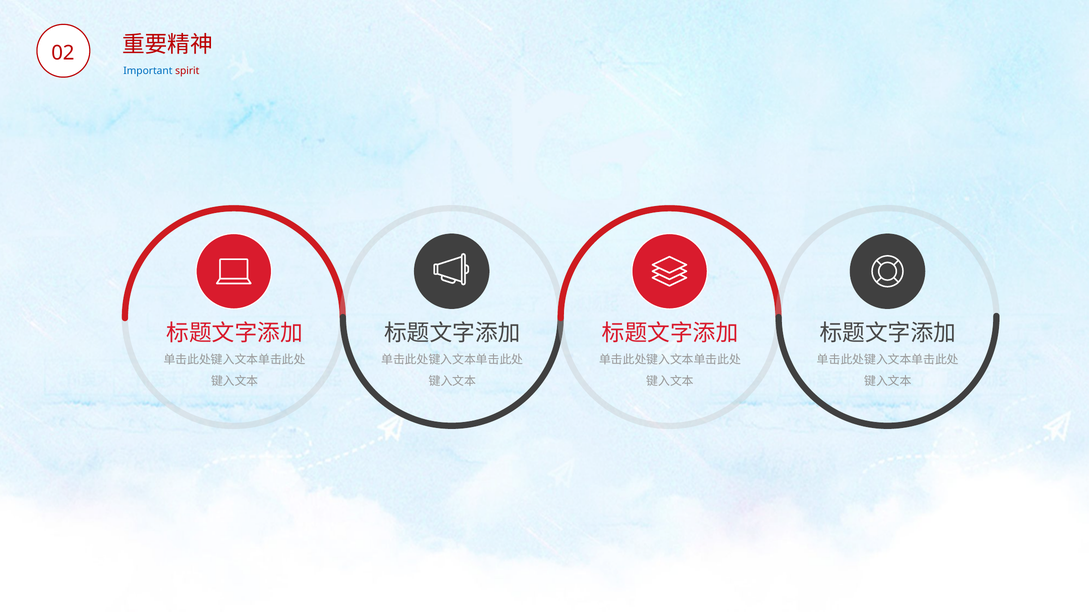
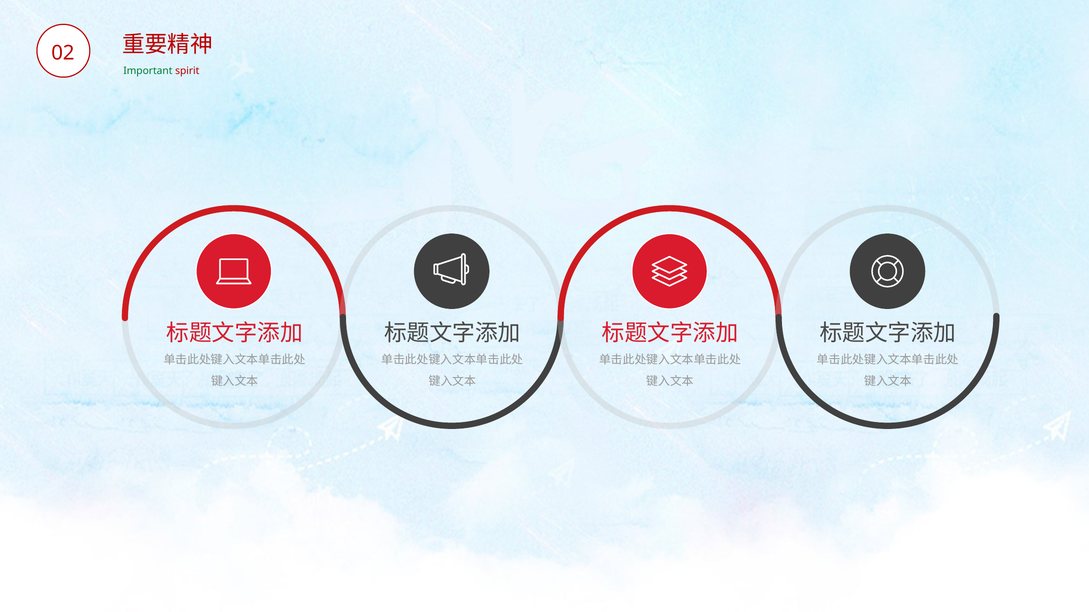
Important colour: blue -> green
